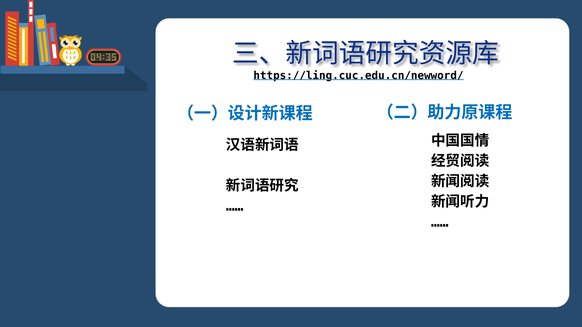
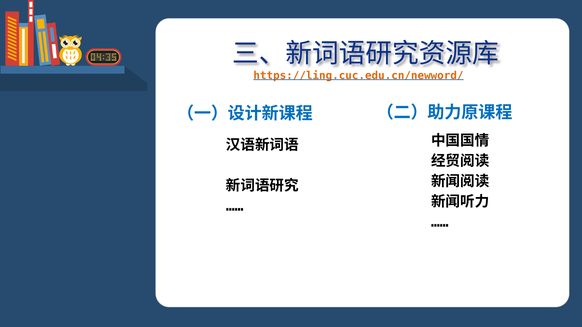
https://ling.cuc.edu.cn/newword/ colour: black -> orange
